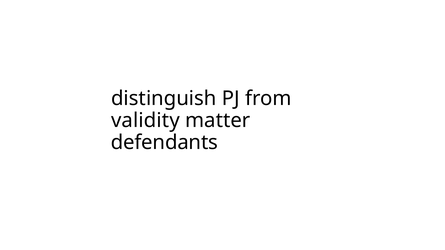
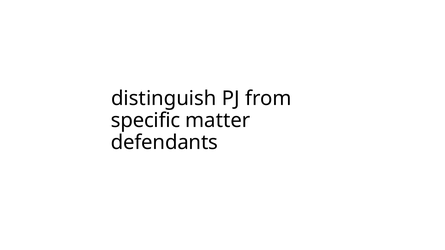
validity: validity -> specific
